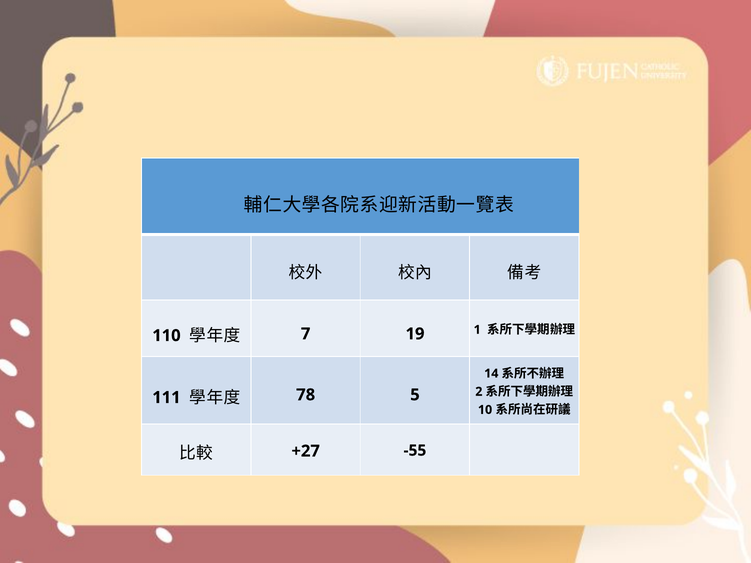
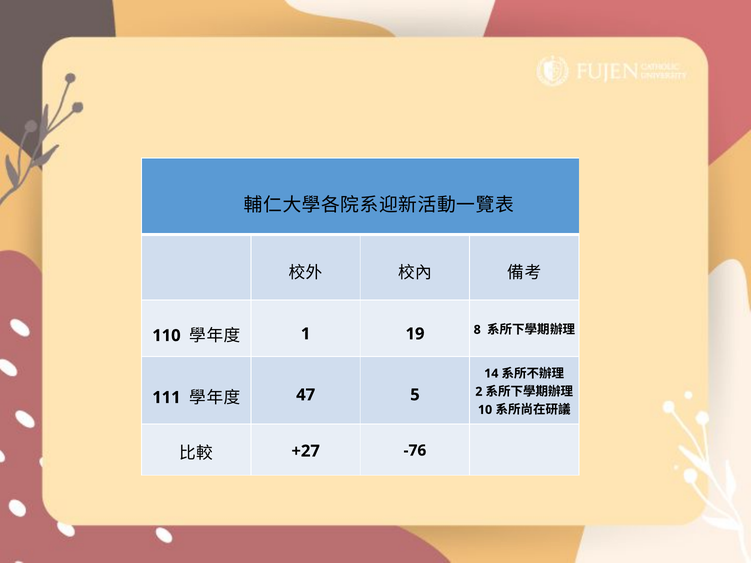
7: 7 -> 1
1: 1 -> 8
78: 78 -> 47
-55: -55 -> -76
